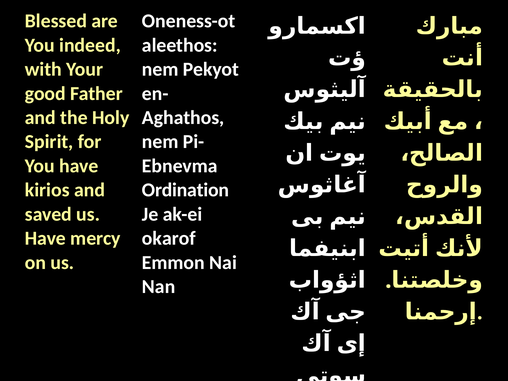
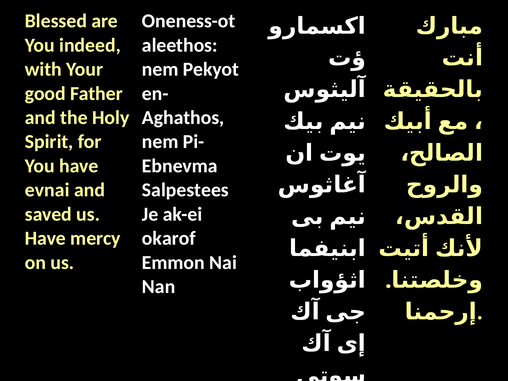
kirios: kirios -> evnai
Ordination: Ordination -> Salpestees
